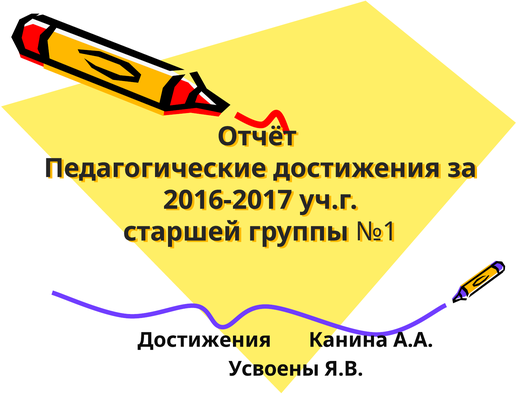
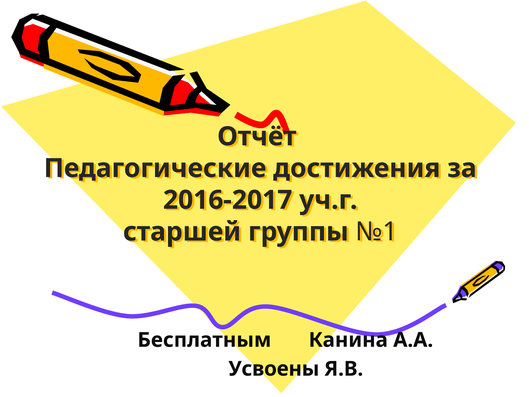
Достижения at (204, 340): Достижения -> Бесплатным
